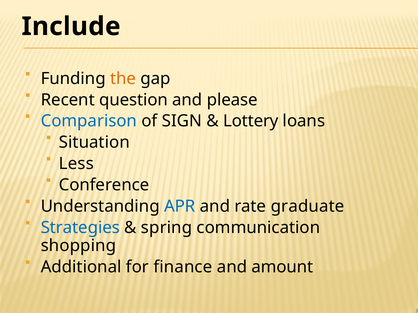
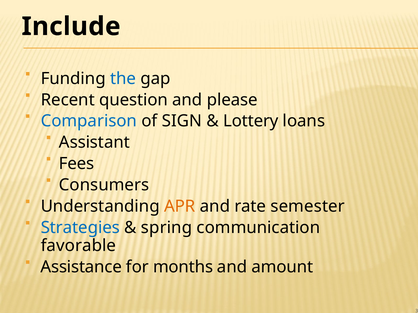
the colour: orange -> blue
Situation: Situation -> Assistant
Less: Less -> Fees
Conference: Conference -> Consumers
APR colour: blue -> orange
graduate: graduate -> semester
shopping: shopping -> favorable
Additional: Additional -> Assistance
finance: finance -> months
